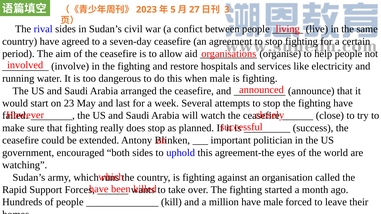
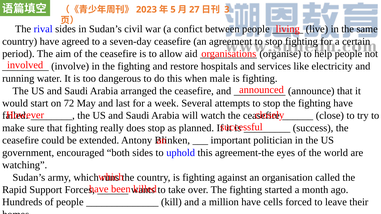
23: 23 -> 72
have male: male -> cells
